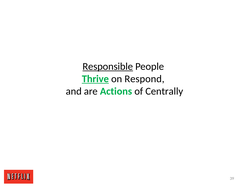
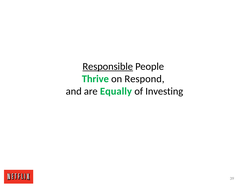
Thrive underline: present -> none
Actions: Actions -> Equally
Centrally: Centrally -> Investing
